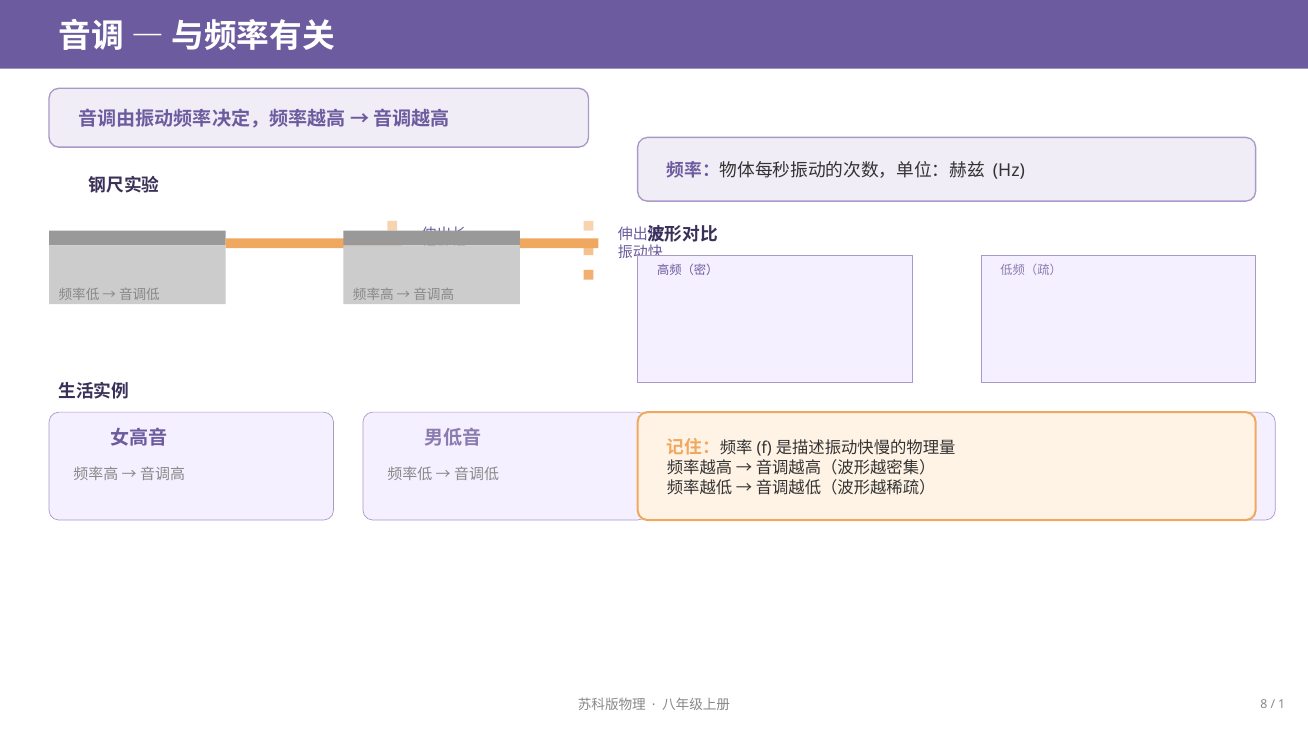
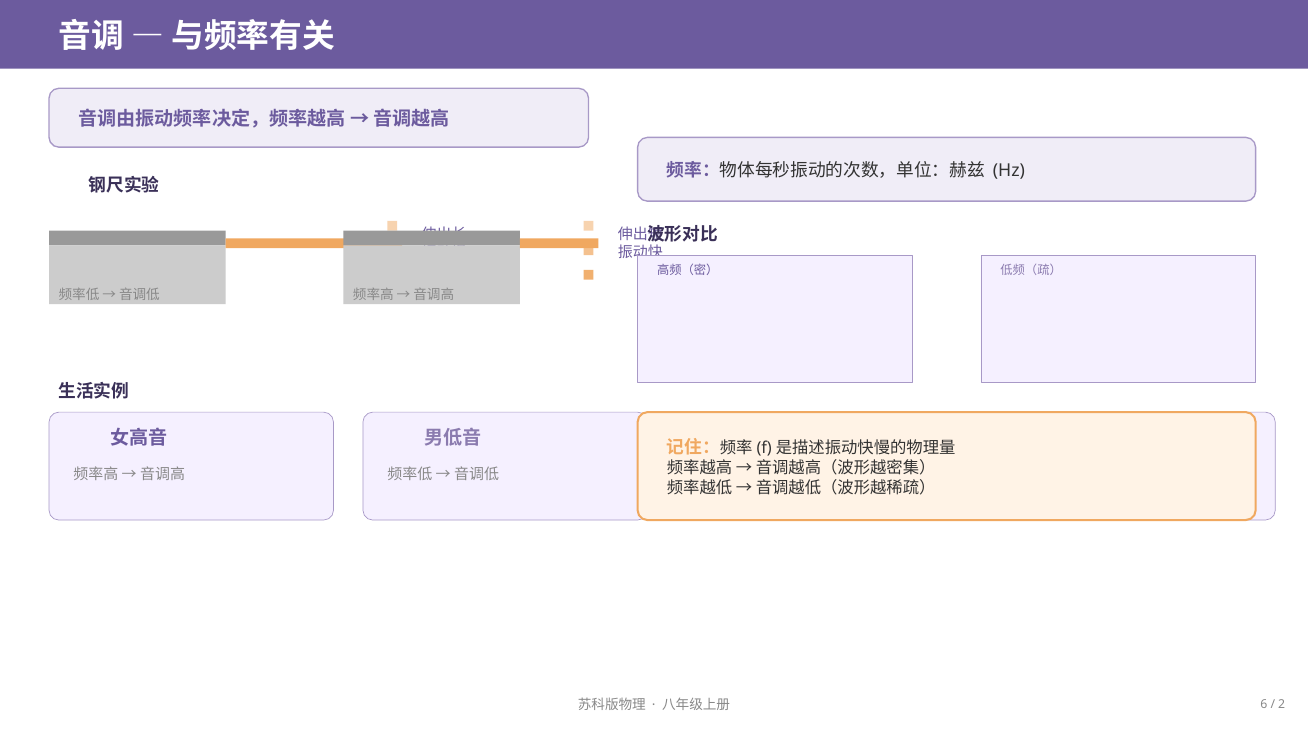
8: 8 -> 6
1: 1 -> 2
